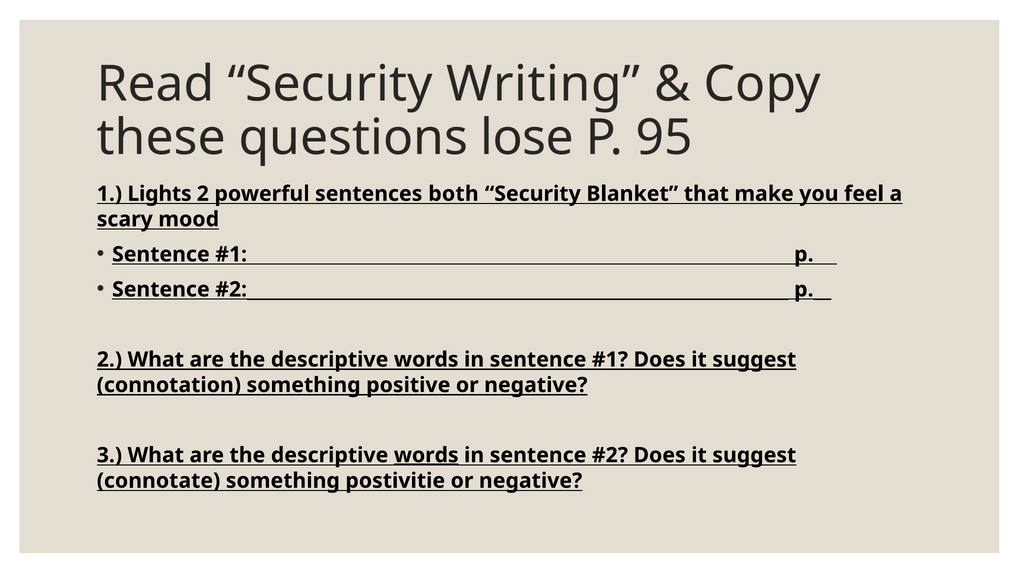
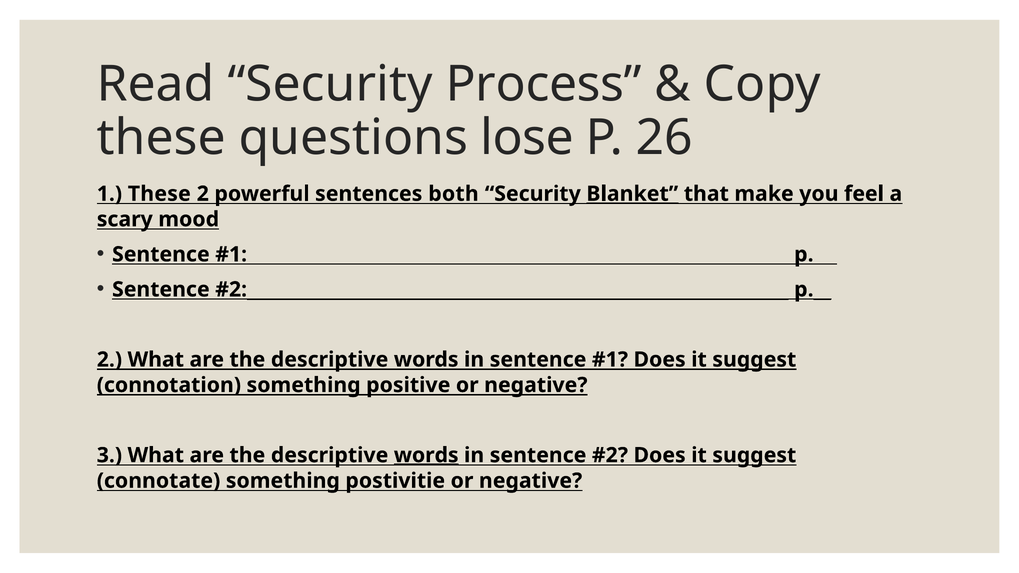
Writing: Writing -> Process
95: 95 -> 26
1 Lights: Lights -> These
Blanket underline: none -> present
